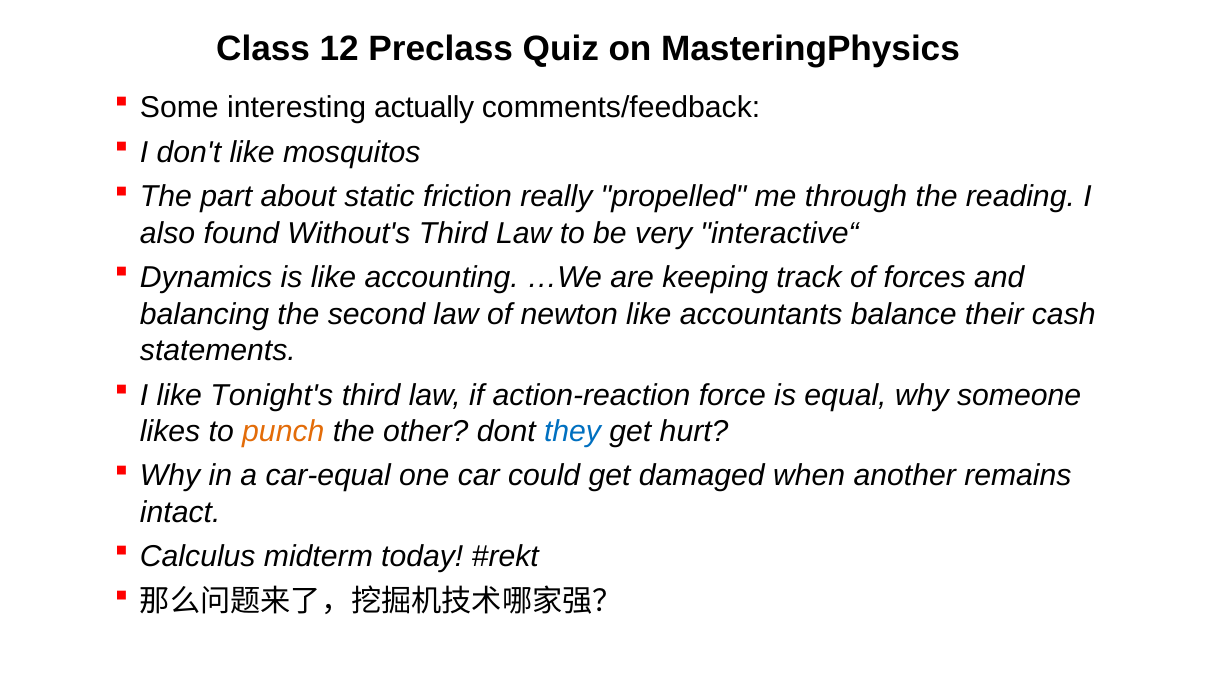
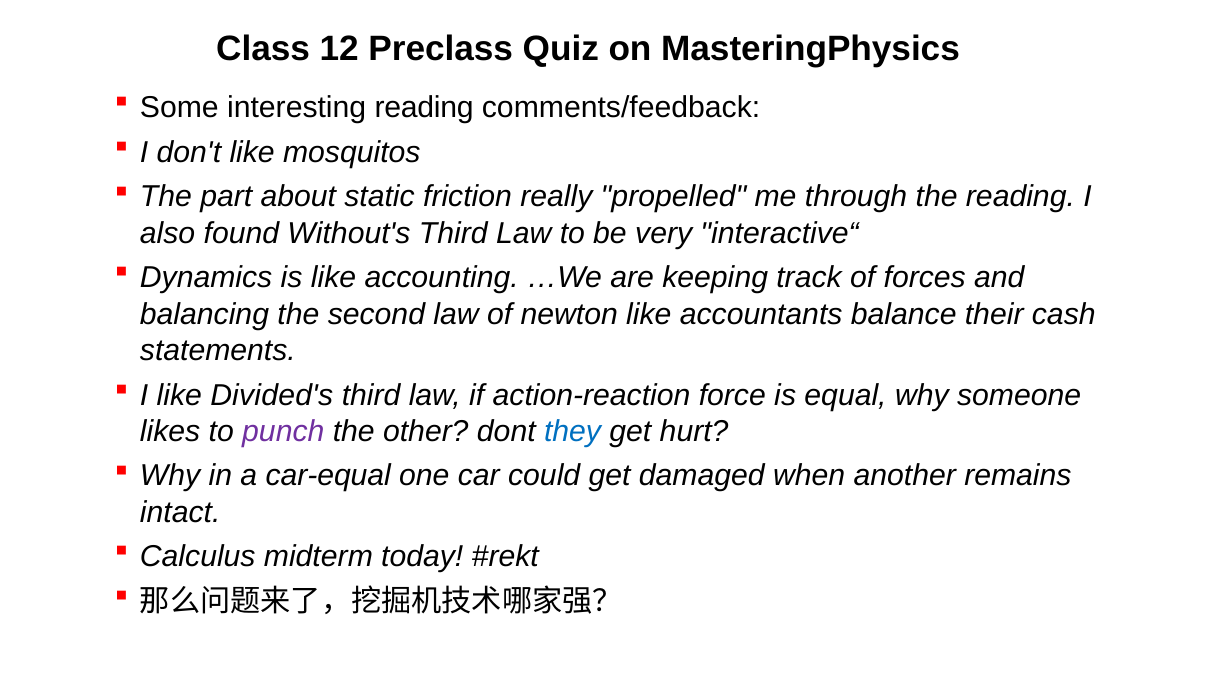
interesting actually: actually -> reading
Tonight's: Tonight's -> Divided's
punch colour: orange -> purple
